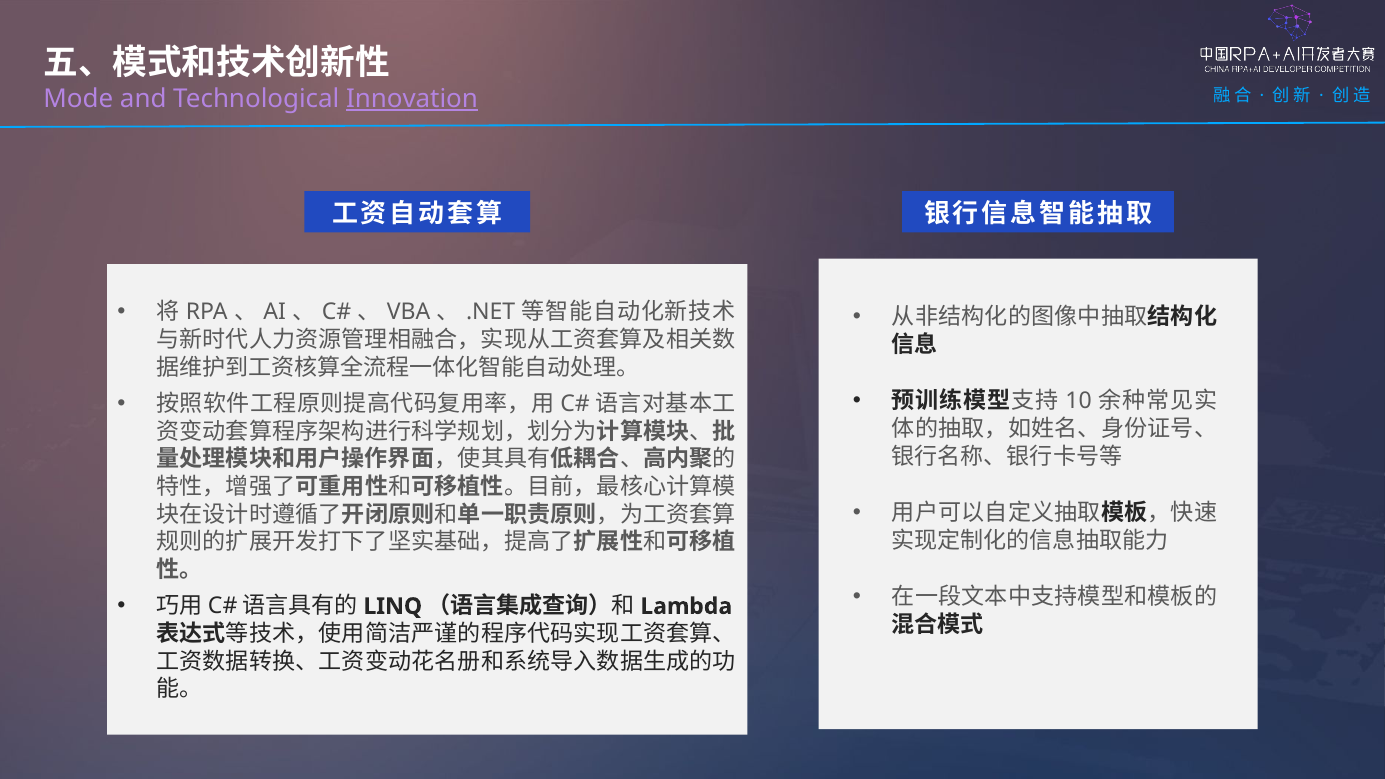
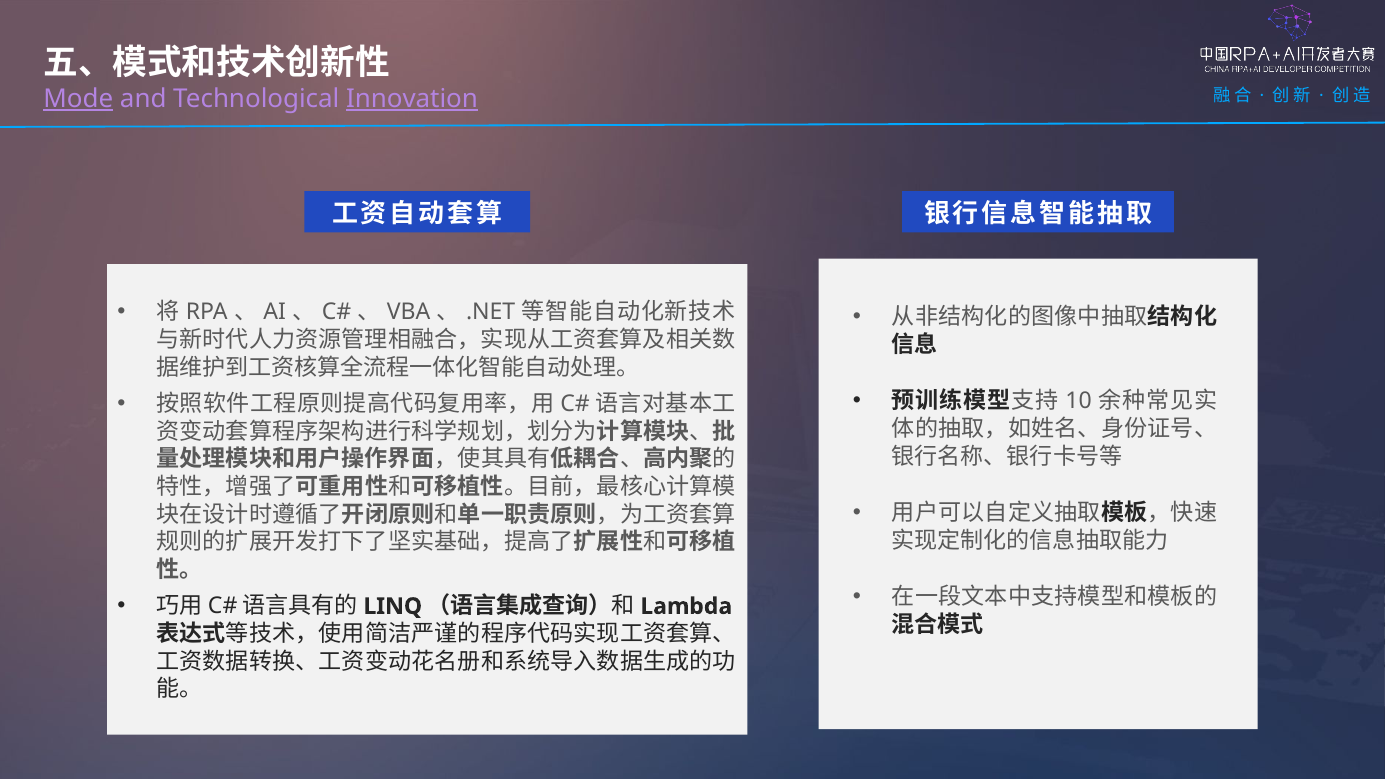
Mode underline: none -> present
